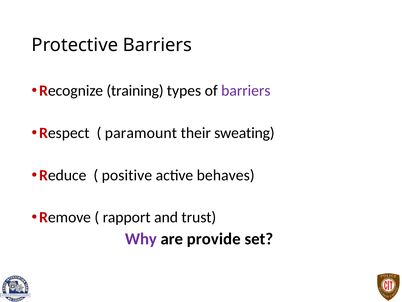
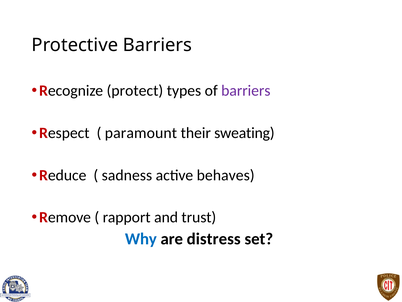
training: training -> protect
positive: positive -> sadness
Why colour: purple -> blue
provide: provide -> distress
